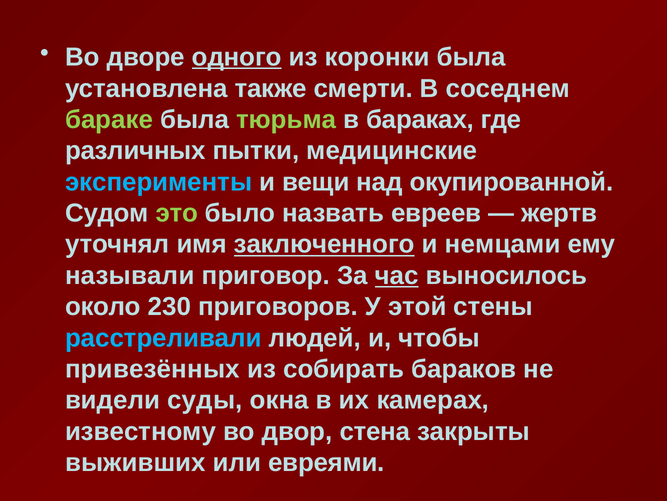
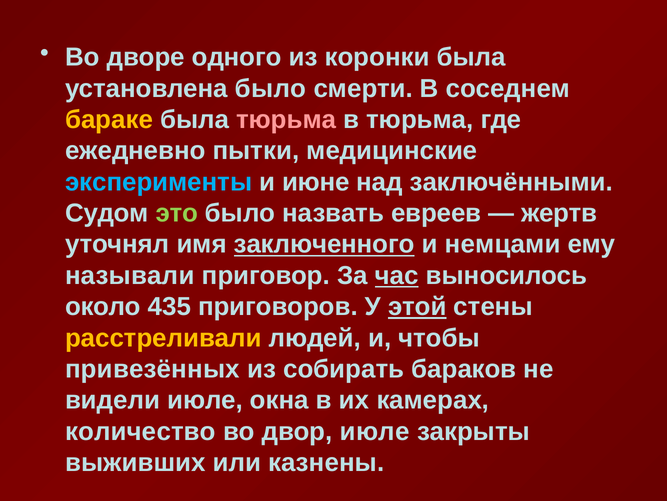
одного underline: present -> none
установлена также: также -> было
бараке colour: light green -> yellow
тюрьма at (286, 119) colour: light green -> pink
в бараках: бараках -> тюрьма
различных: различных -> ежедневно
вещи: вещи -> июне
окупированной: окупированной -> заключёнными
230: 230 -> 435
этой underline: none -> present
расстреливали colour: light blue -> yellow
видели суды: суды -> июле
известному: известному -> количество
двор стена: стена -> июле
евреями: евреями -> казнены
